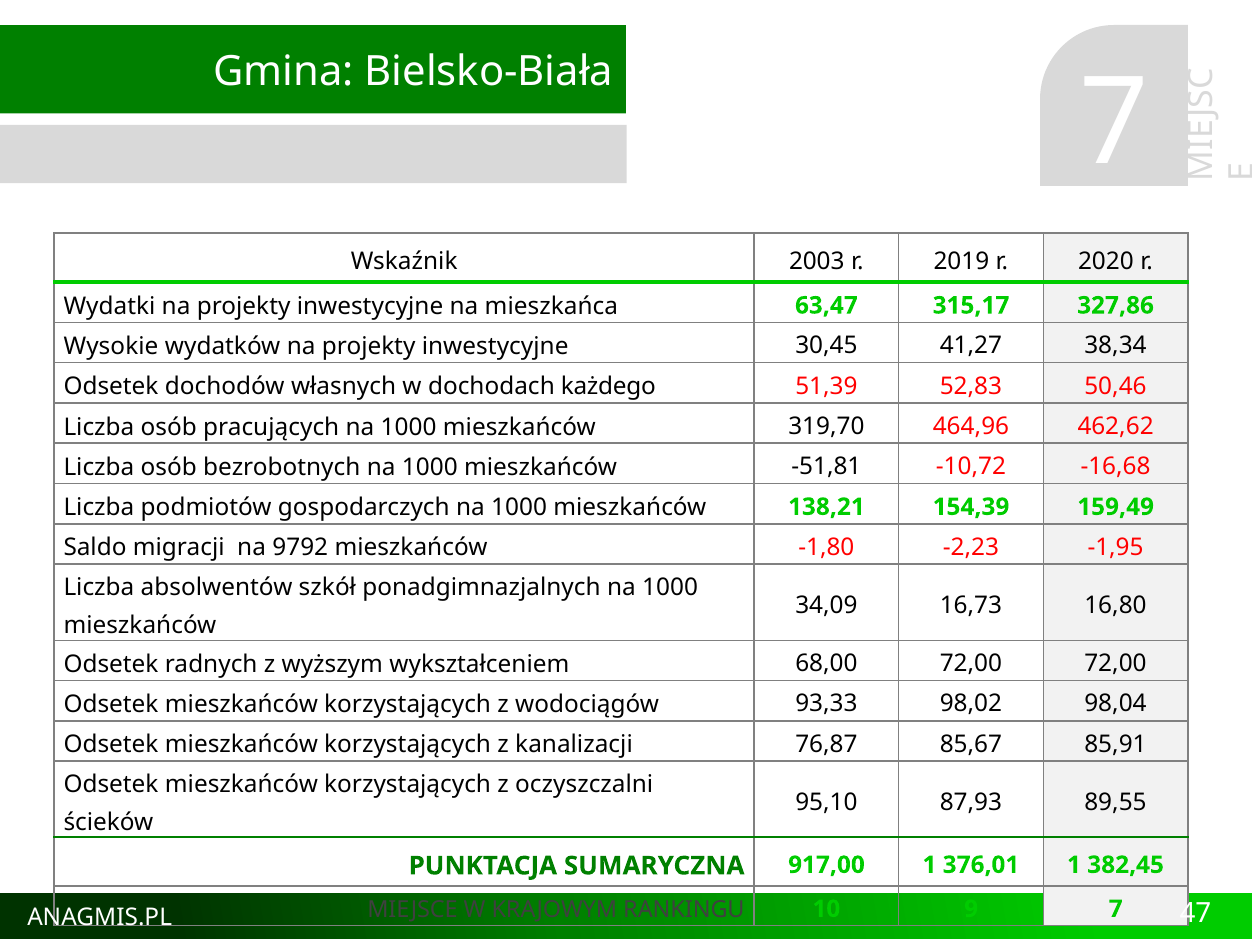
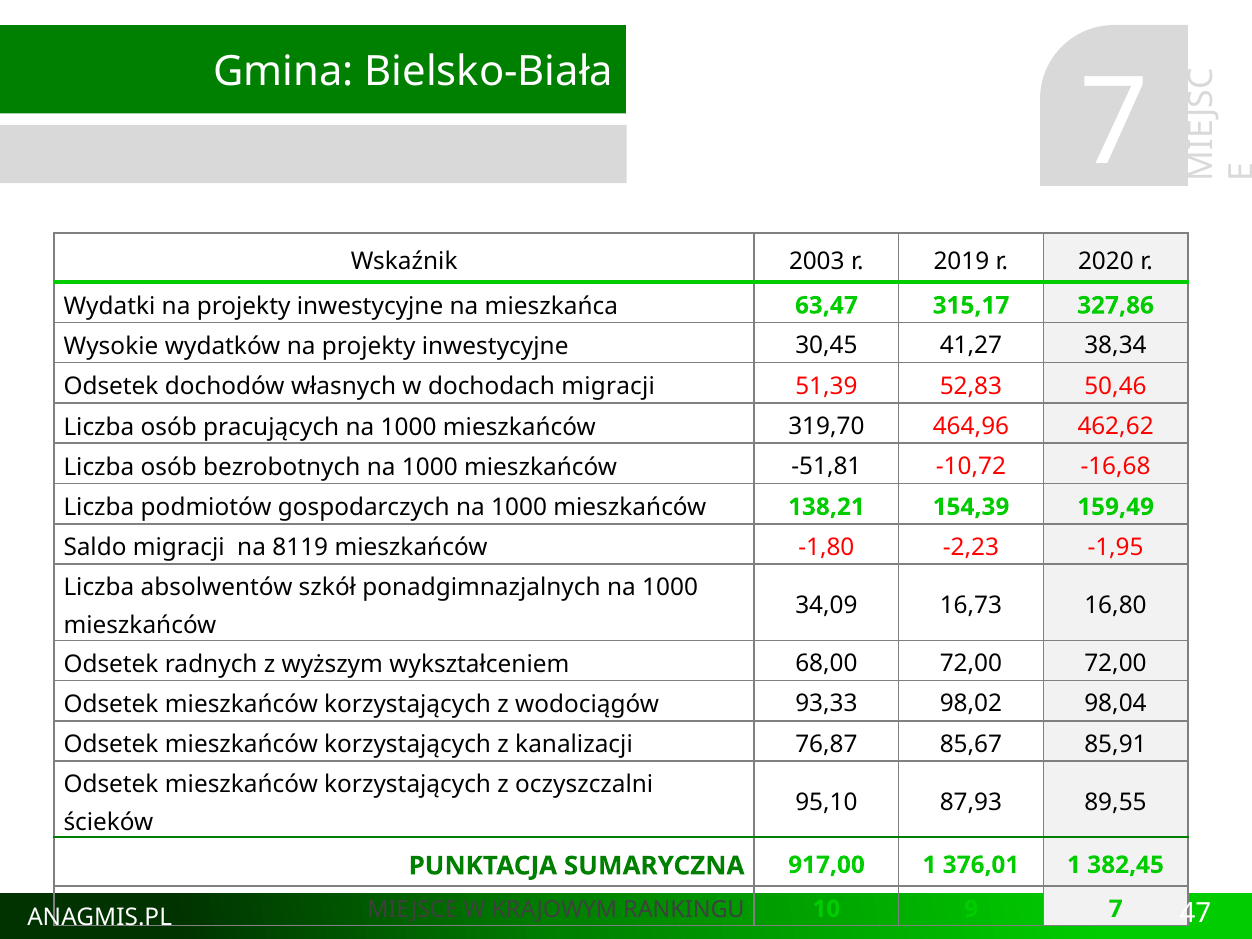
dochodach każdego: każdego -> migracji
9792: 9792 -> 8119
